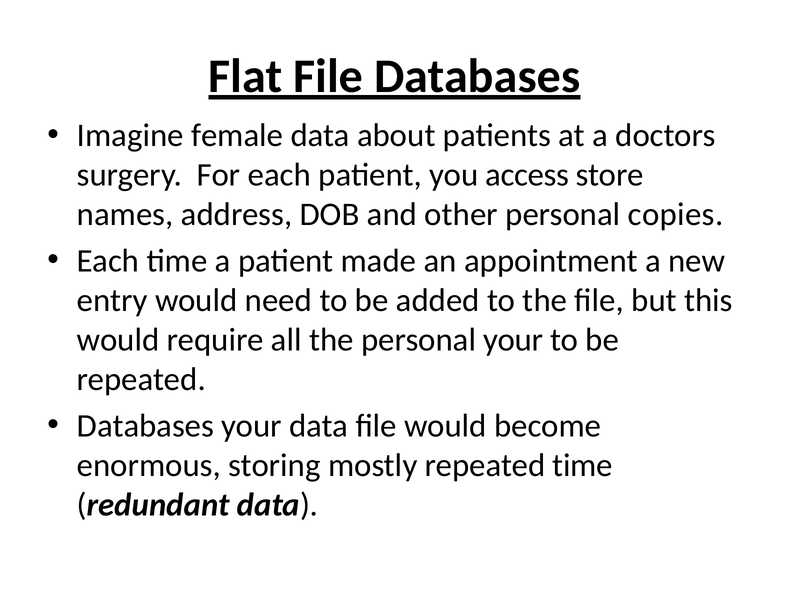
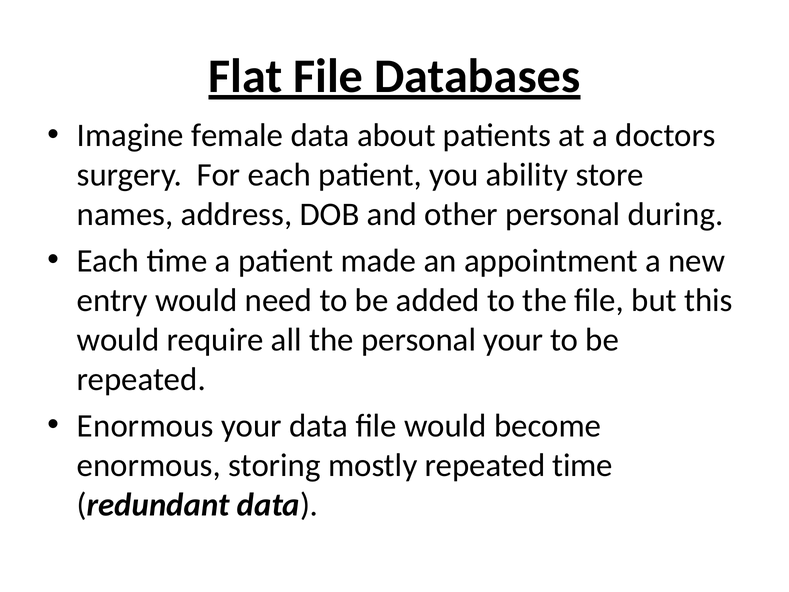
access: access -> ability
copies: copies -> during
Databases at (145, 426): Databases -> Enormous
